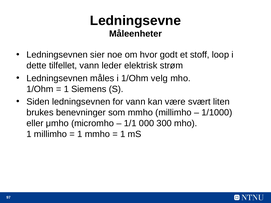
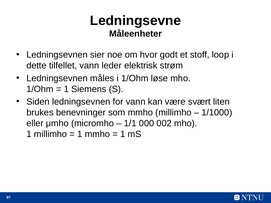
velg: velg -> løse
300: 300 -> 002
